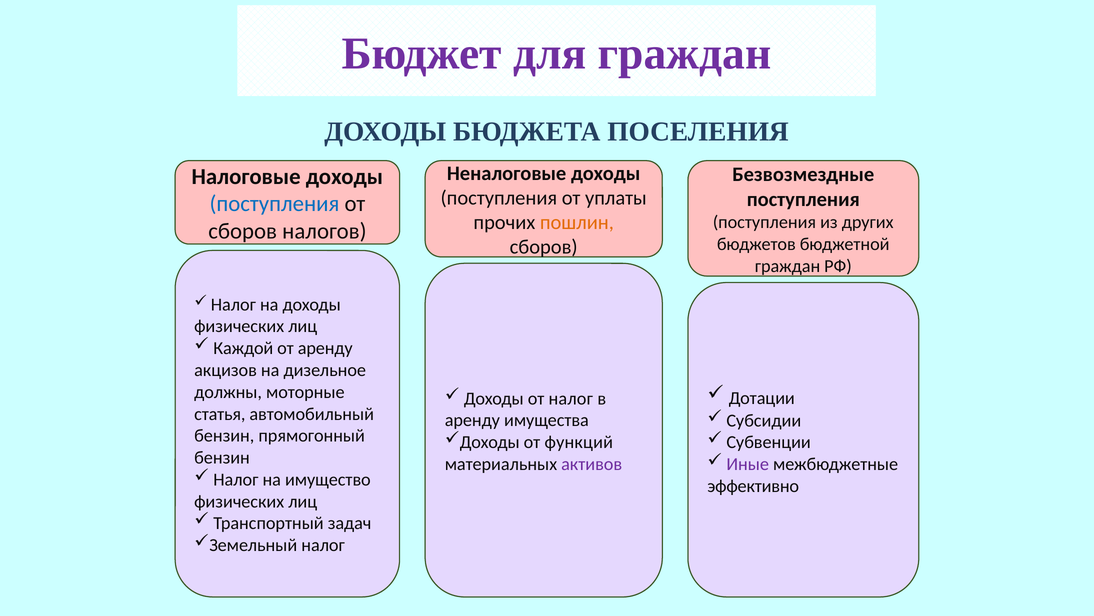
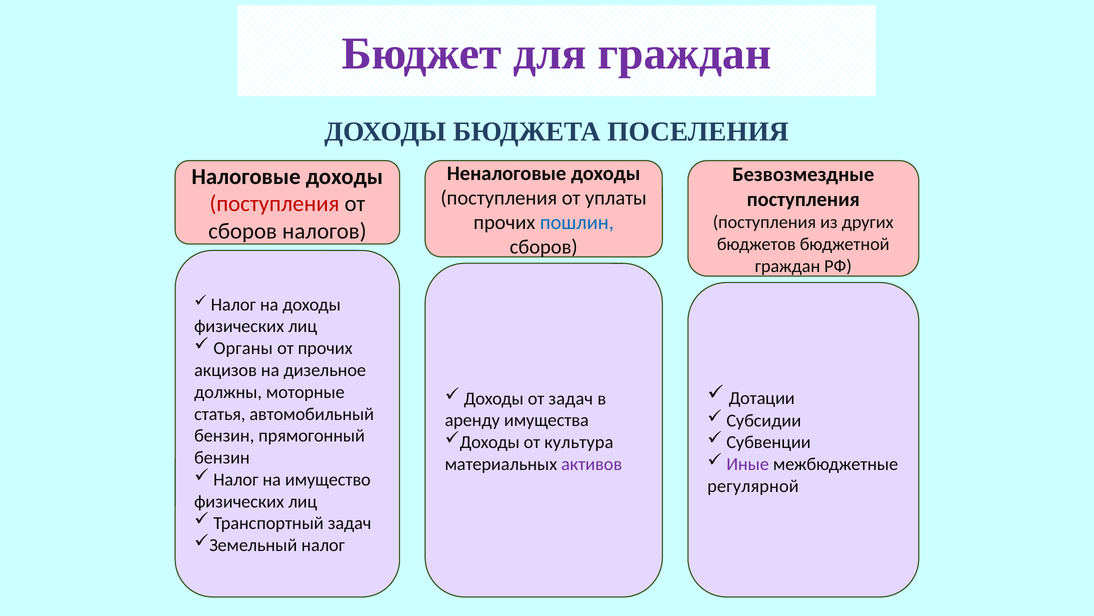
поступления at (274, 204) colour: blue -> red
пошлин colour: orange -> blue
Каждой: Каждой -> Органы
от аренду: аренду -> прочих
от налог: налог -> задач
функций: функций -> культура
эффективно: эффективно -> регулярной
